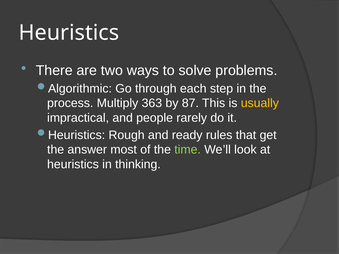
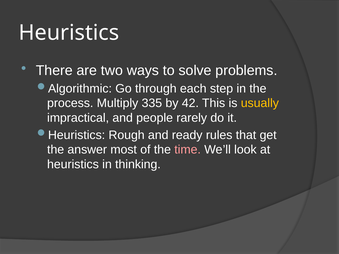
363: 363 -> 335
87: 87 -> 42
time colour: light green -> pink
